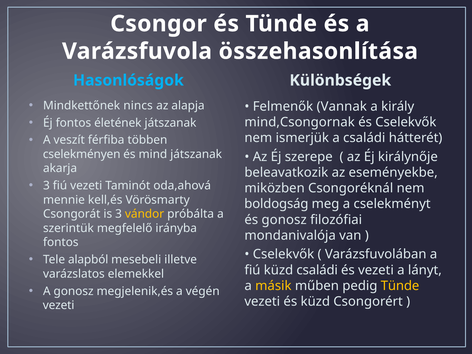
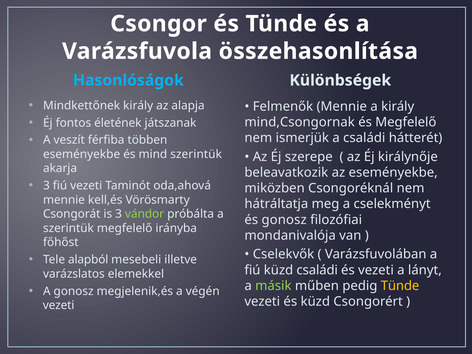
Mindkettőnek nincs: nincs -> király
Felmenők Vannak: Vannak -> Mennie
és Cselekvők: Cselekvők -> Megfelelő
cselekményen at (82, 154): cselekményen -> eseményekbe
mind játszanak: játszanak -> szerintük
boldogság: boldogság -> hátráltatja
vándor colour: yellow -> light green
fontos at (61, 242): fontos -> főhőst
másik colour: yellow -> light green
